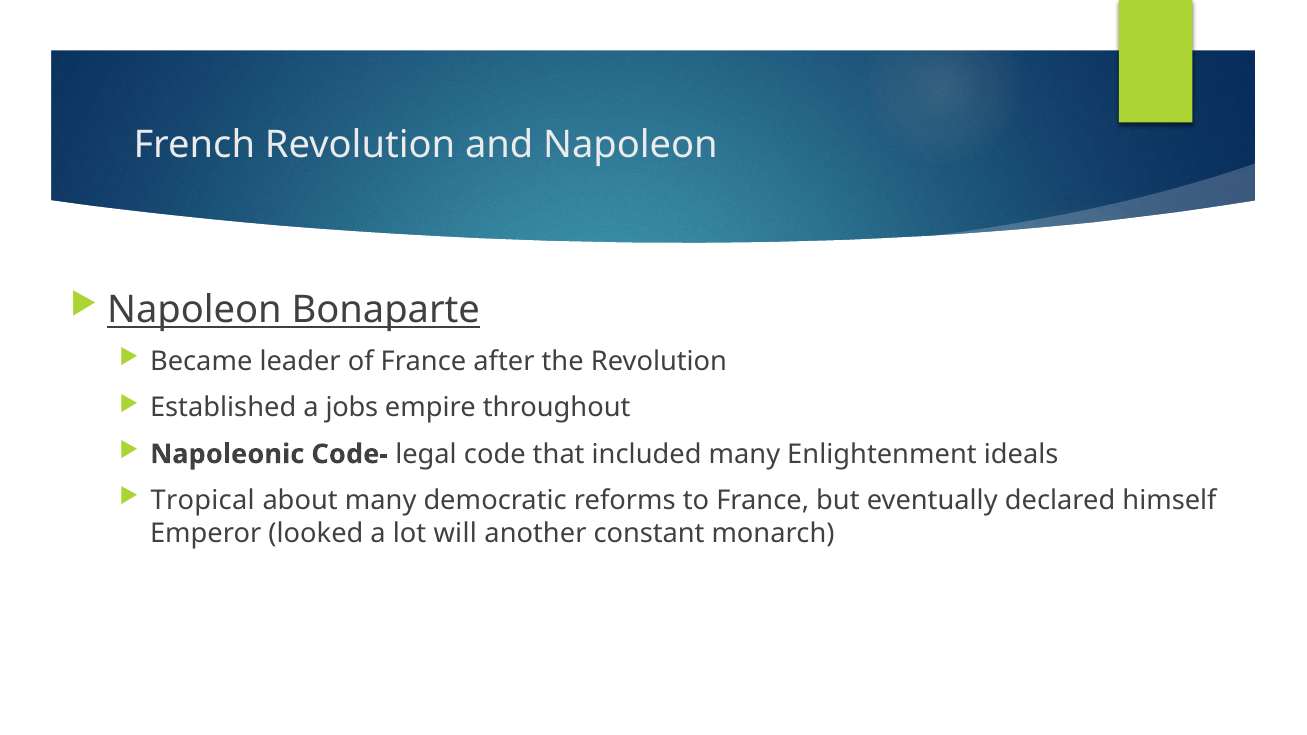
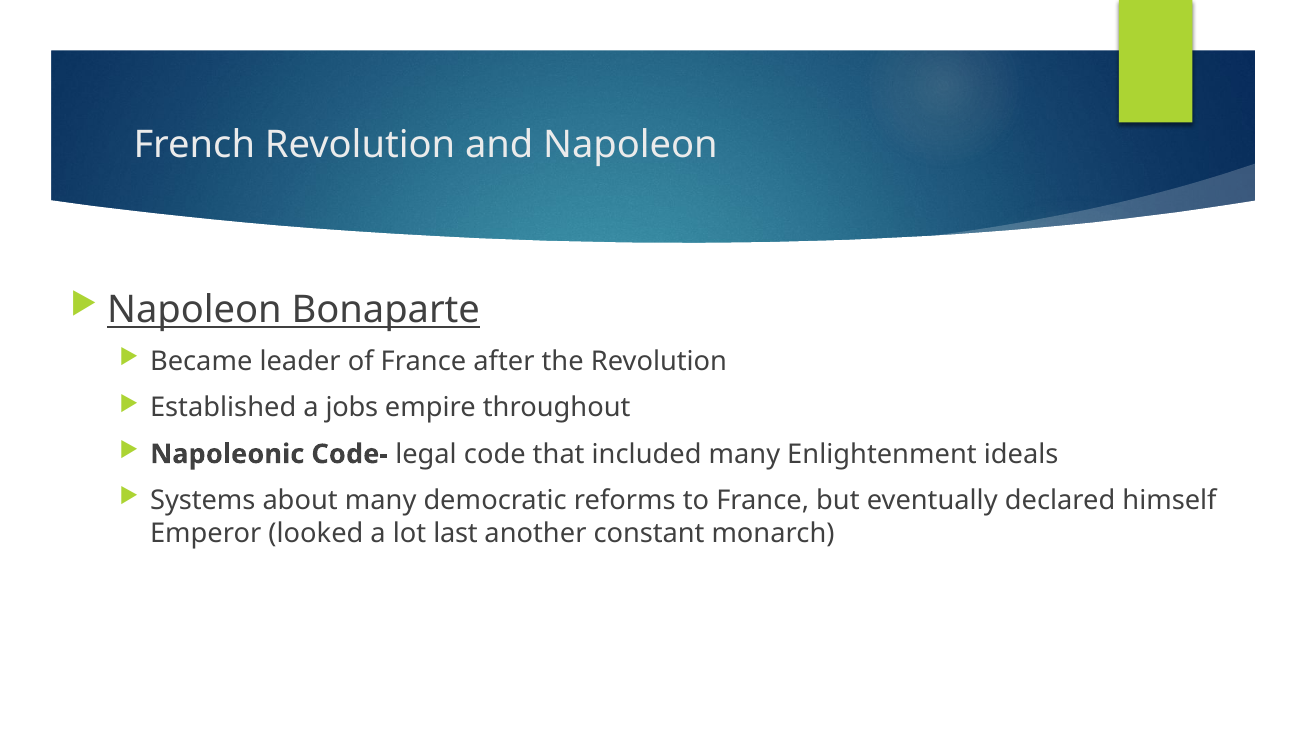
Tropical: Tropical -> Systems
will: will -> last
